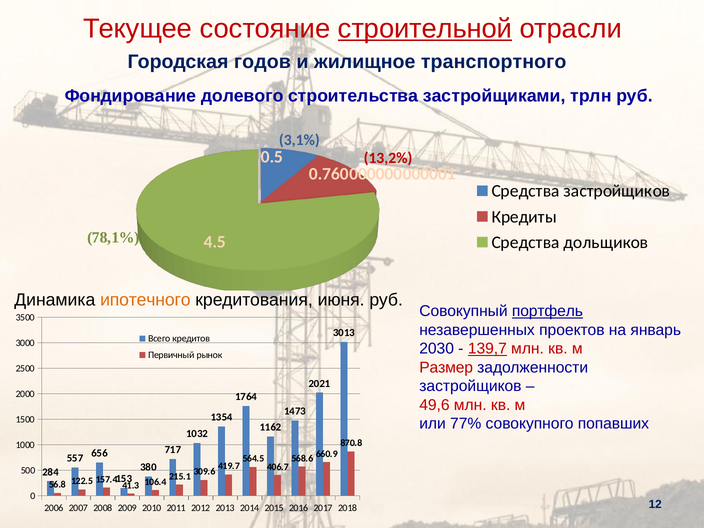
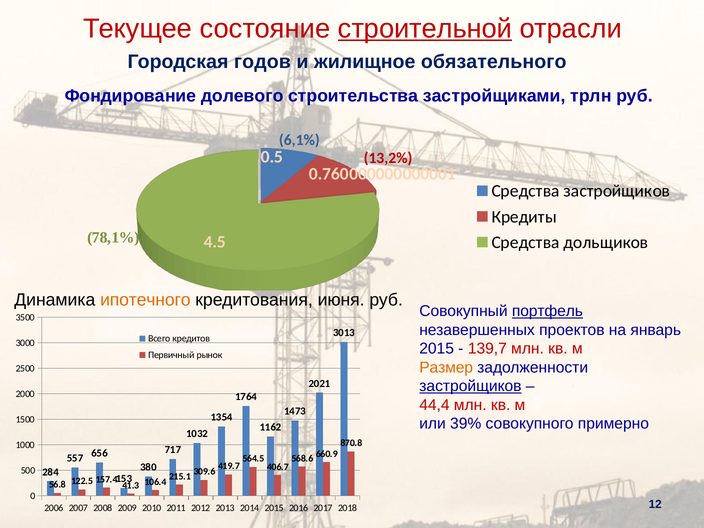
транспортного: транспортного -> обязательного
3,1%: 3,1% -> 6,1%
2030 at (437, 349): 2030 -> 2015
139,7 underline: present -> none
Размер colour: red -> orange
застройщиков at (470, 386) underline: none -> present
49,6: 49,6 -> 44,4
77%: 77% -> 39%
попавших: попавших -> примерно
